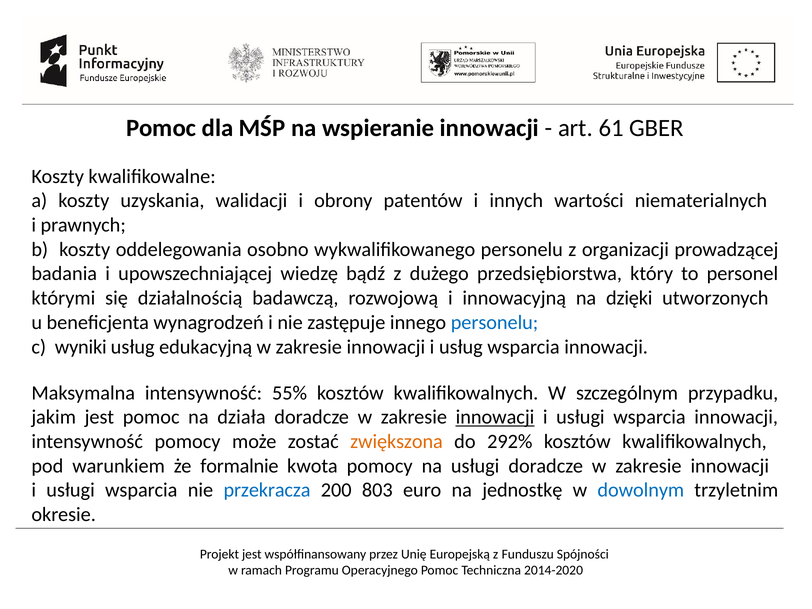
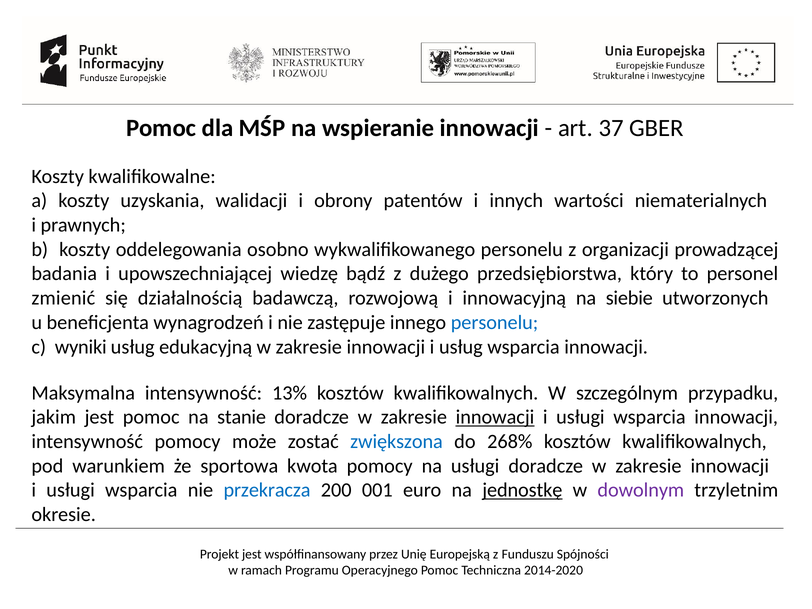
61: 61 -> 37
którymi: którymi -> zmienić
dzięki: dzięki -> siebie
55%: 55% -> 13%
działa: działa -> stanie
zwiększona colour: orange -> blue
292%: 292% -> 268%
formalnie: formalnie -> sportowa
803: 803 -> 001
jednostkę underline: none -> present
dowolnym colour: blue -> purple
